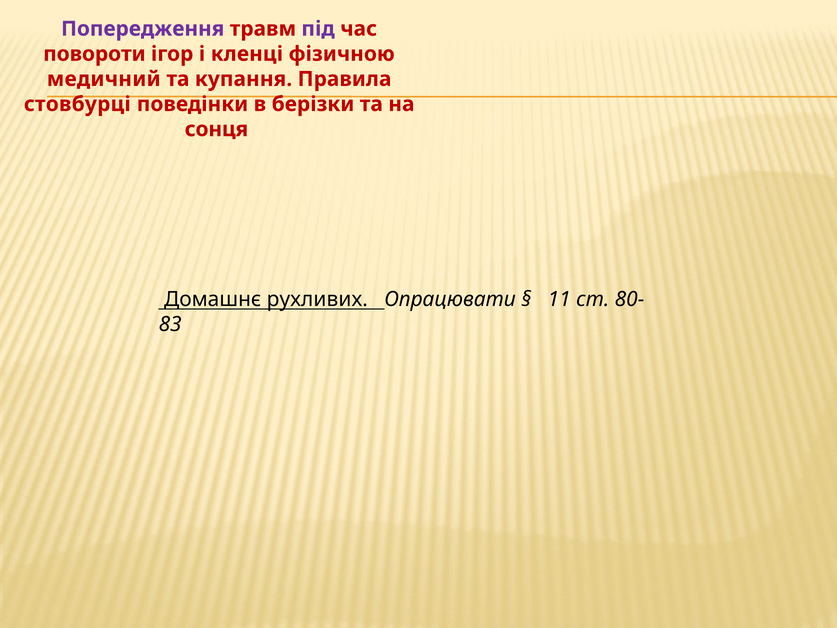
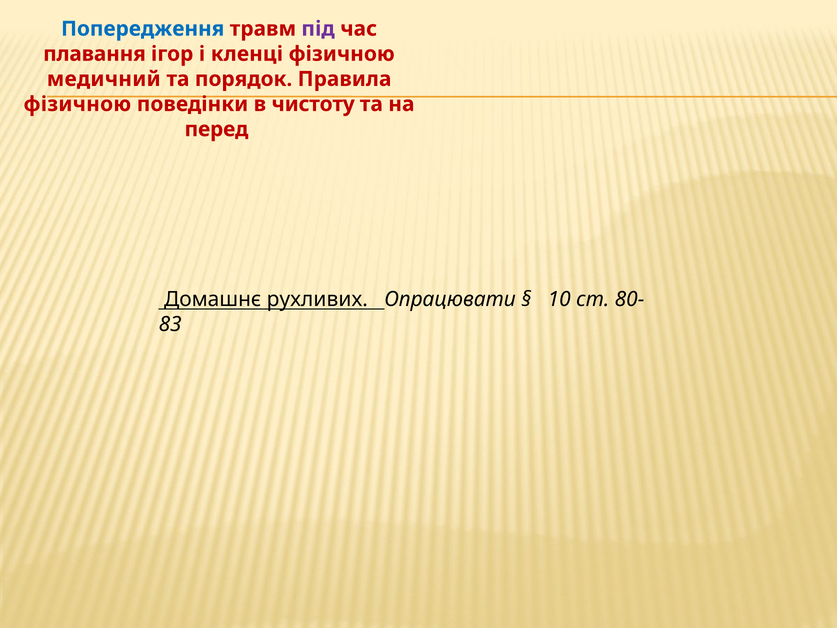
Попередження colour: purple -> blue
повороти: повороти -> плавання
купання: купання -> порядок
стовбурці at (77, 104): стовбурці -> фізичною
берізки: берізки -> чистоту
сонця: сонця -> перед
11: 11 -> 10
